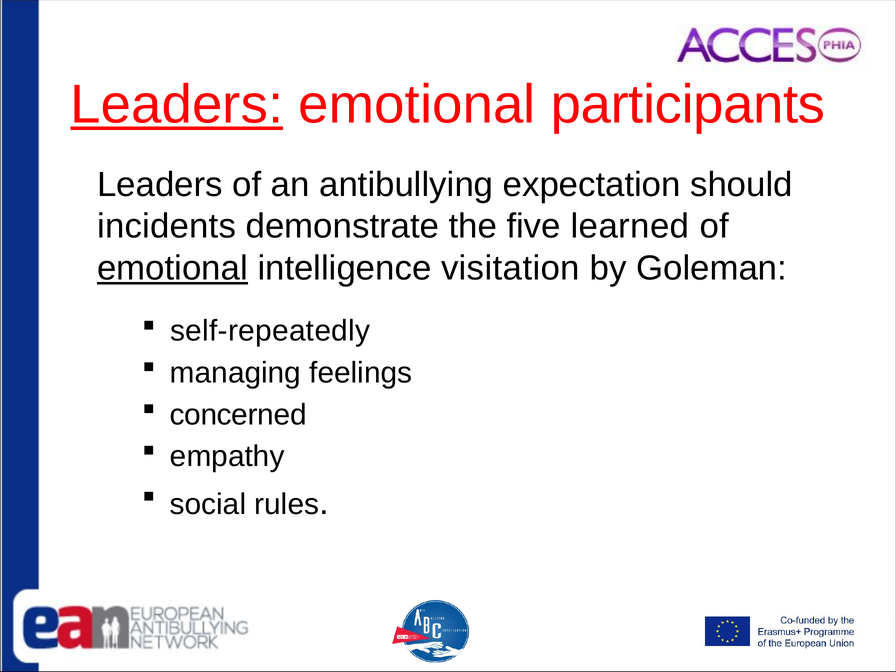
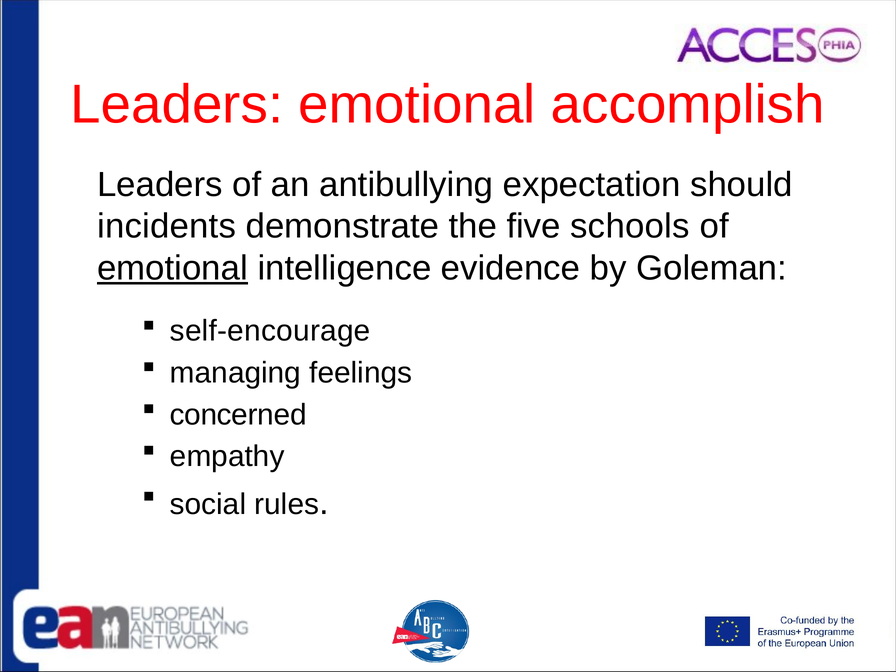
Leaders at (177, 105) underline: present -> none
participants: participants -> accomplish
learned: learned -> schools
visitation: visitation -> evidence
self-repeatedly: self-repeatedly -> self-encourage
